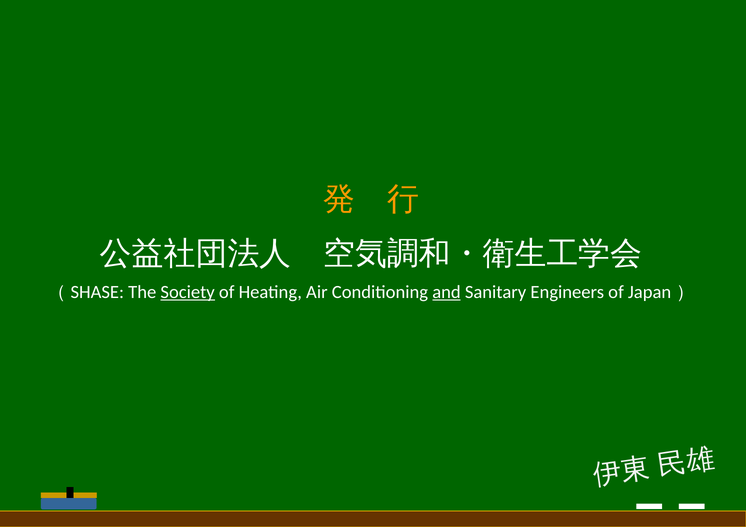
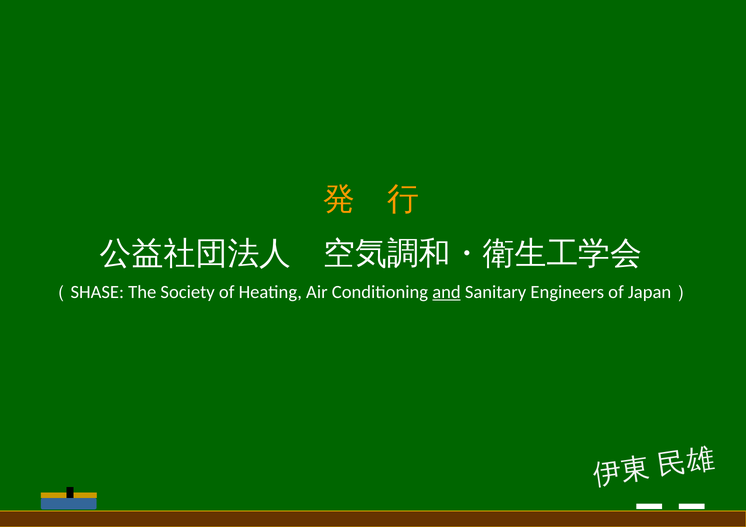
Society underline: present -> none
